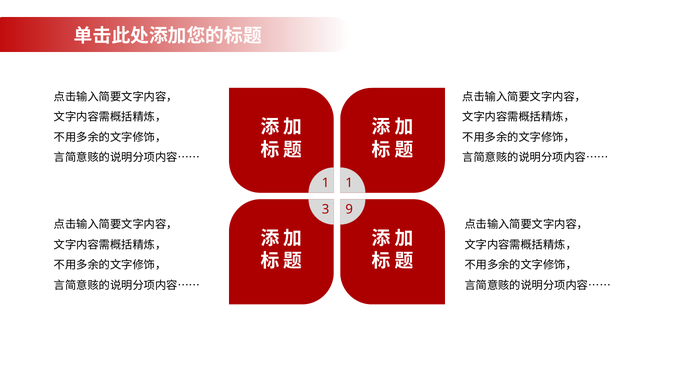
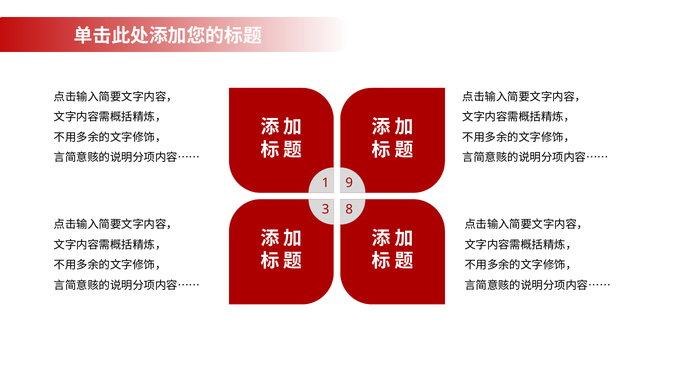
1 1: 1 -> 9
9: 9 -> 8
